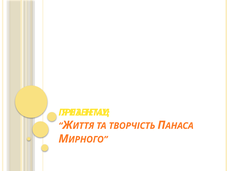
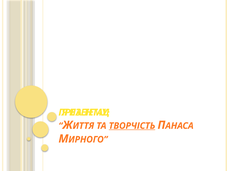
ТВОРЧІСТЬ underline: none -> present
